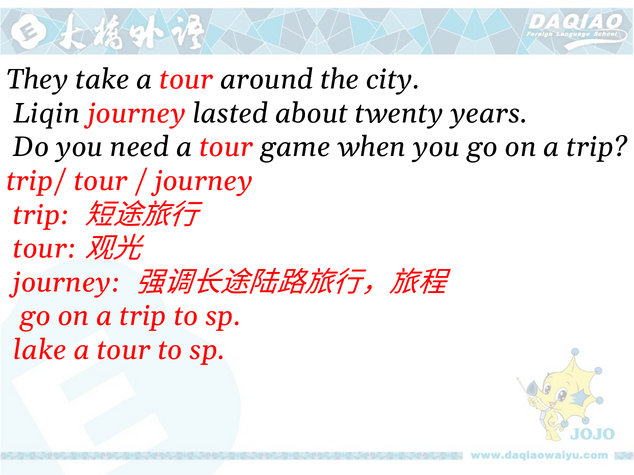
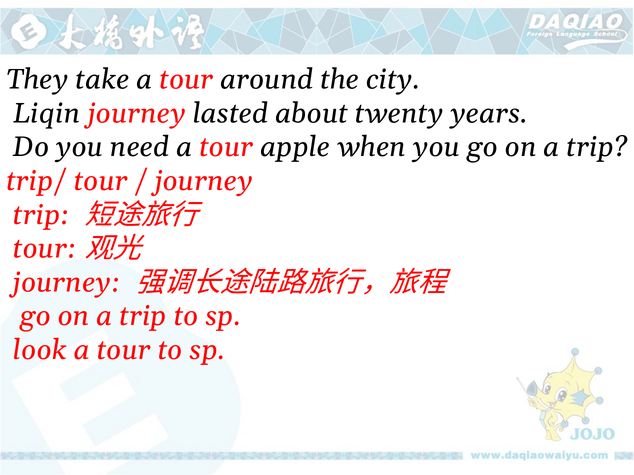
game: game -> apple
lake: lake -> look
